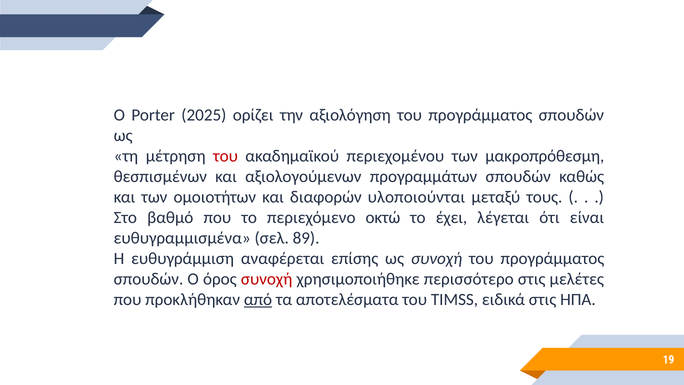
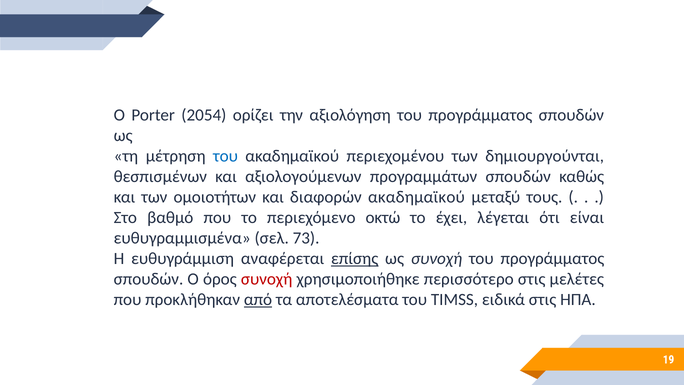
2025: 2025 -> 2054
του at (225, 156) colour: red -> blue
μακροπρόθεσμη: μακροπρόθεσμη -> δημιουργούνται
διαφορών υλοποιούνται: υλοποιούνται -> ακαδημαϊκού
89: 89 -> 73
επίσης underline: none -> present
